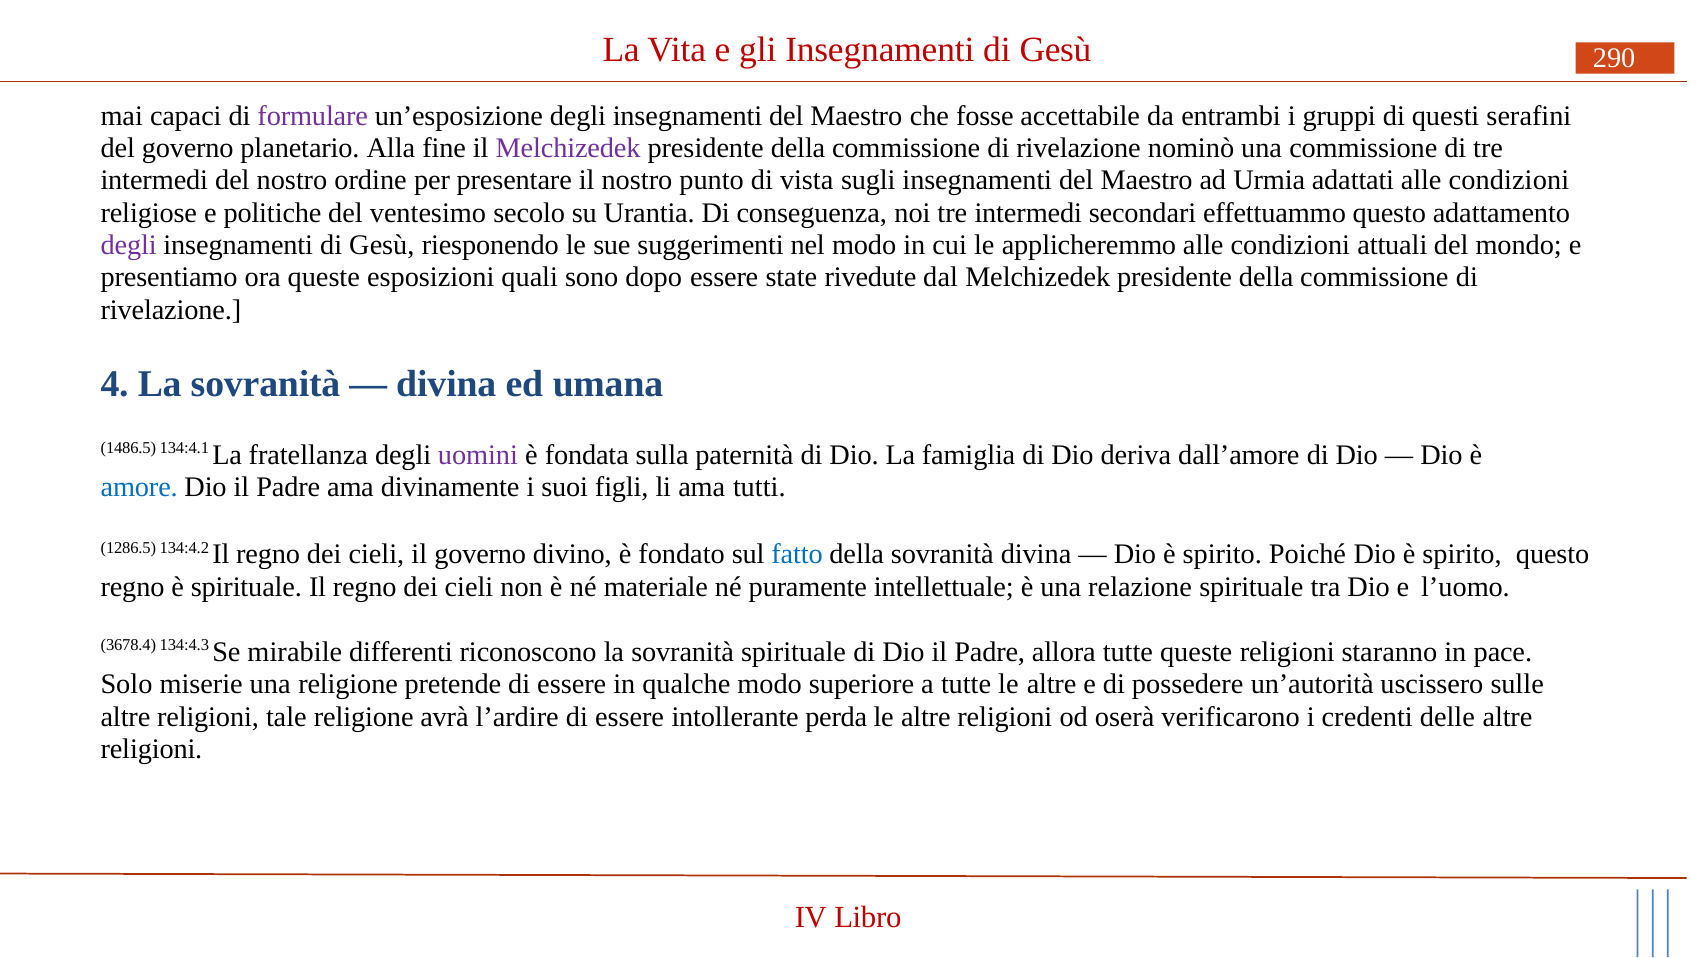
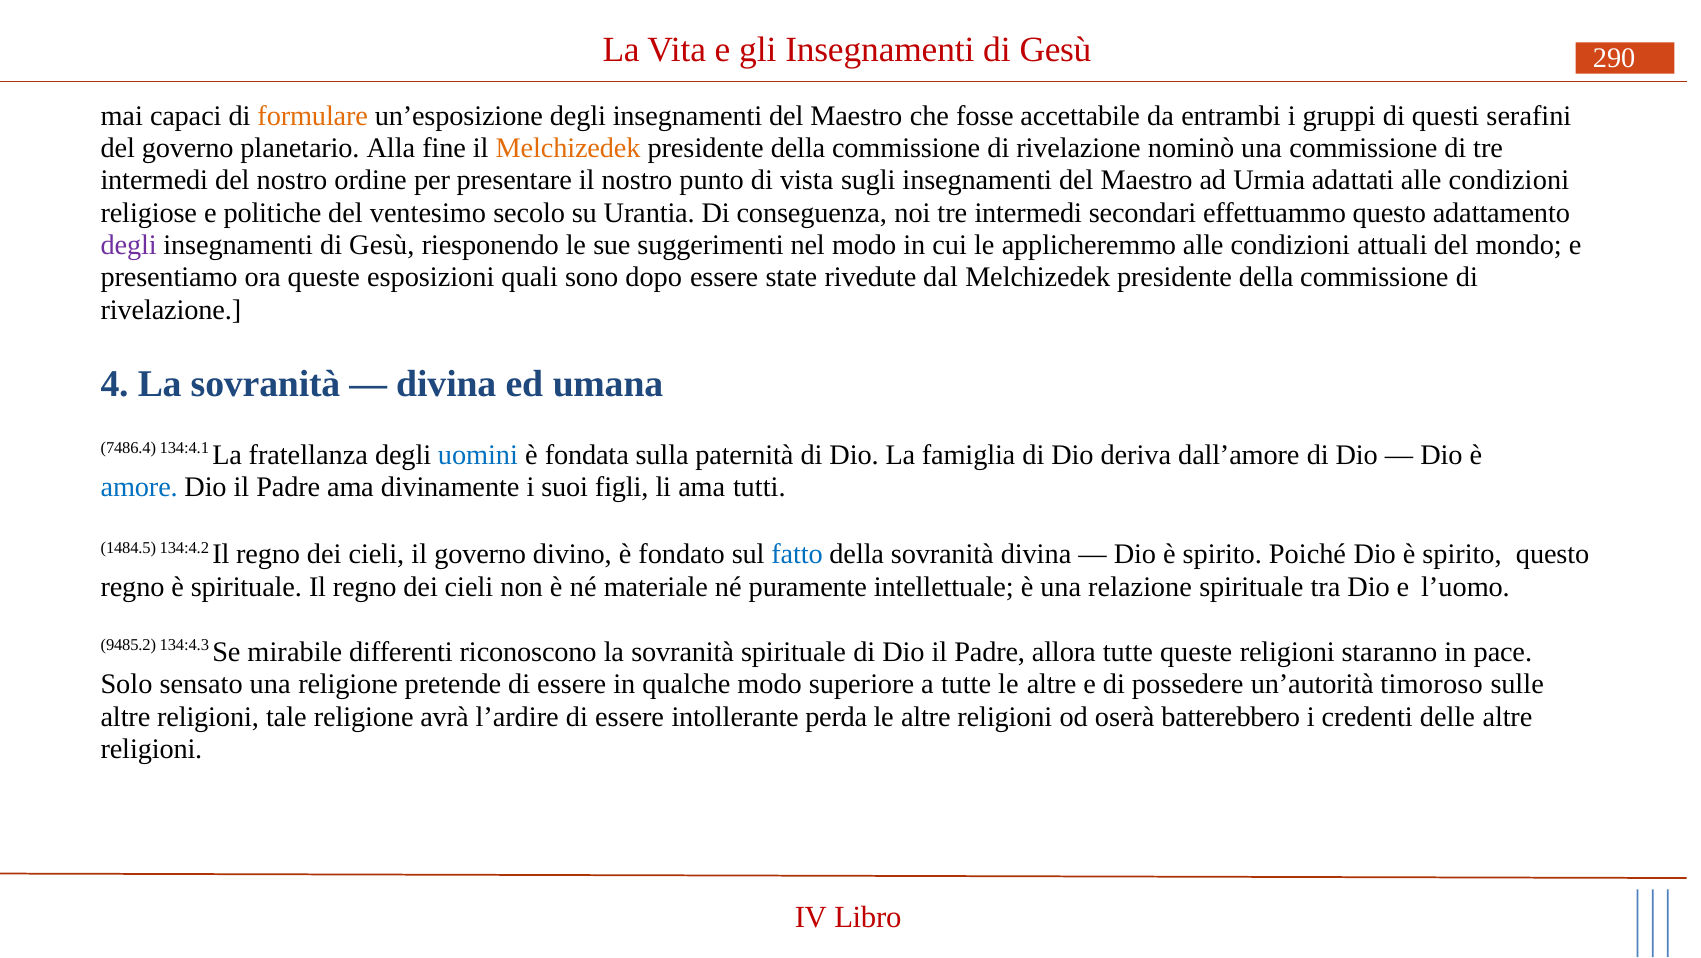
formulare colour: purple -> orange
Melchizedek at (568, 148) colour: purple -> orange
1486.5: 1486.5 -> 7486.4
uomini colour: purple -> blue
1286.5: 1286.5 -> 1484.5
3678.4: 3678.4 -> 9485.2
miserie: miserie -> sensato
uscissero: uscissero -> timoroso
verificarono: verificarono -> batterebbero
